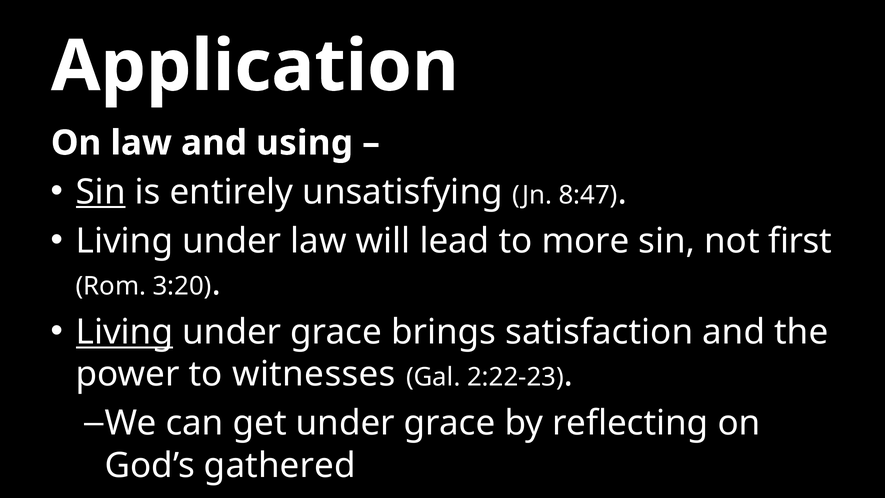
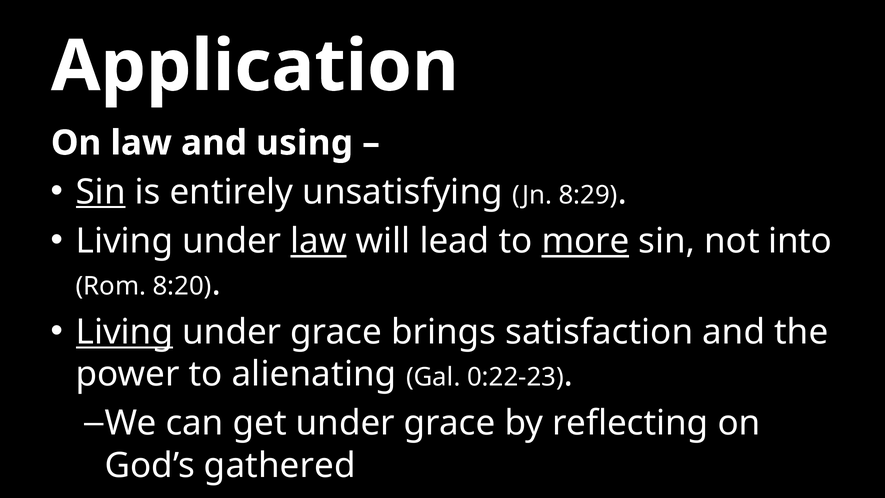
8:47: 8:47 -> 8:29
law at (319, 241) underline: none -> present
more underline: none -> present
first: first -> into
3:20: 3:20 -> 8:20
witnesses: witnesses -> alienating
2:22-23: 2:22-23 -> 0:22-23
